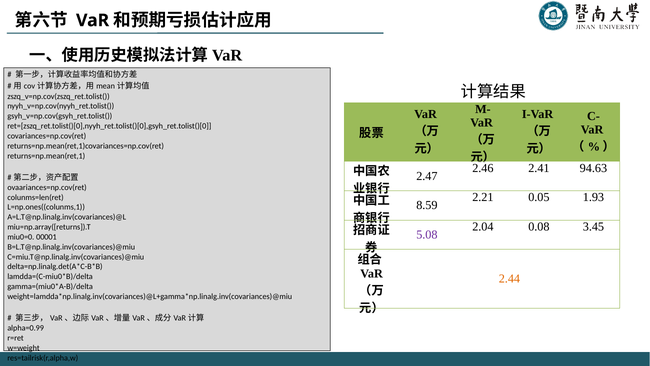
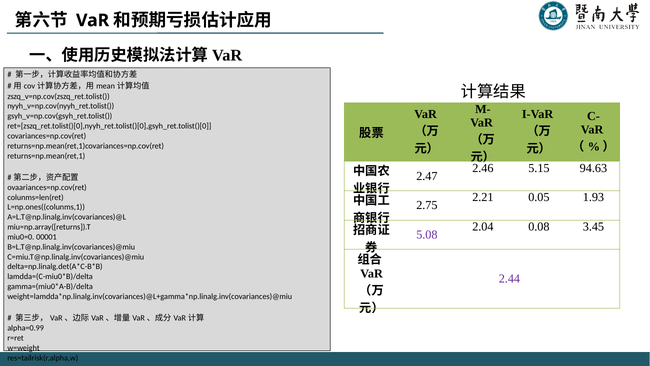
2.41: 2.41 -> 5.15
8.59: 8.59 -> 2.75
2.44 colour: orange -> purple
